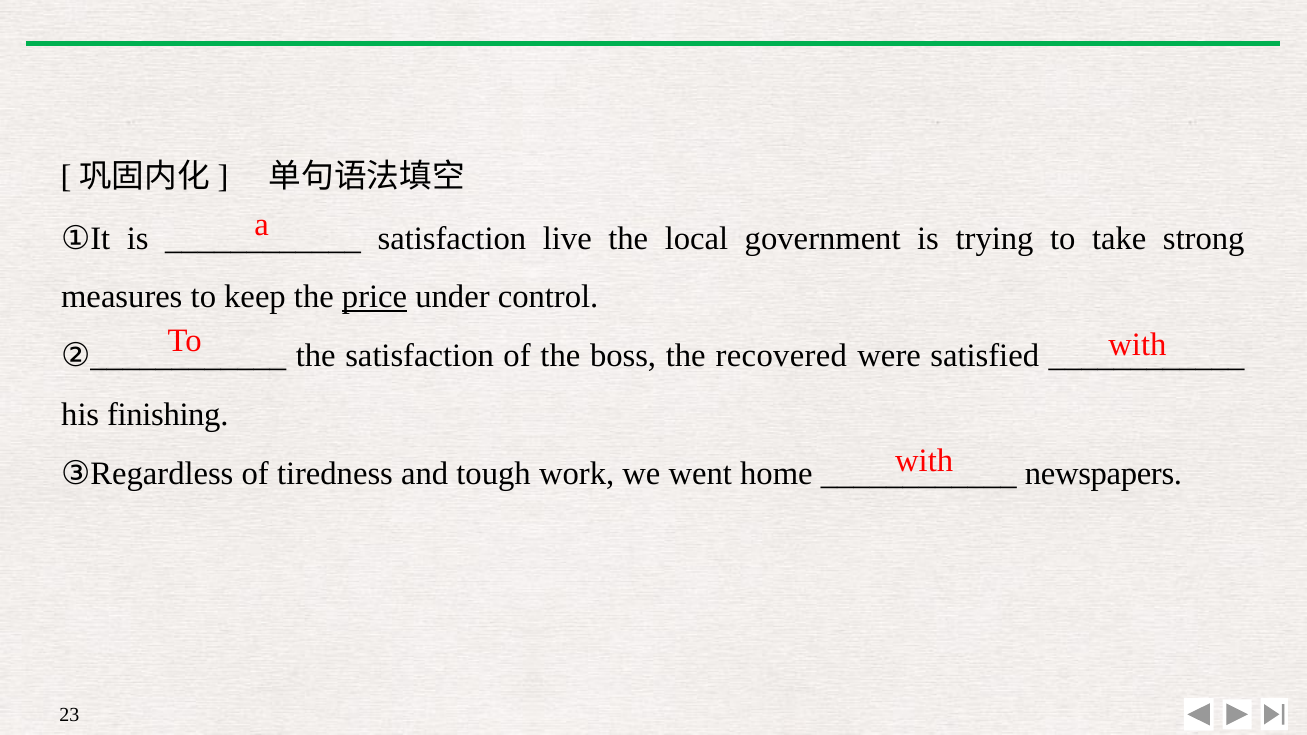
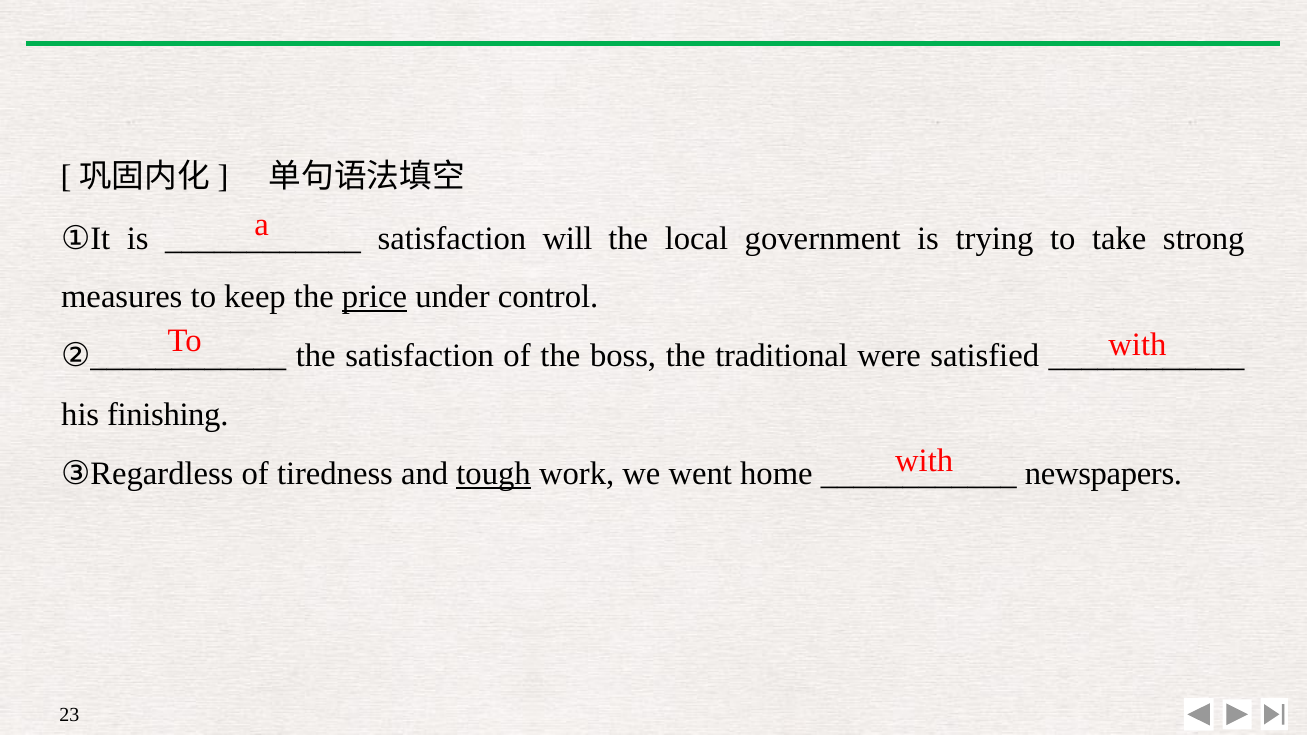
live: live -> will
recovered: recovered -> traditional
tough underline: none -> present
